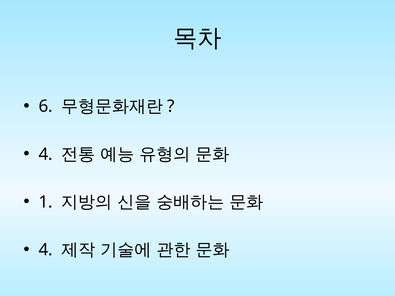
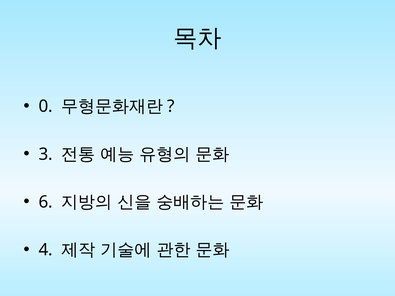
6: 6 -> 0
4 at (46, 154): 4 -> 3
1: 1 -> 6
